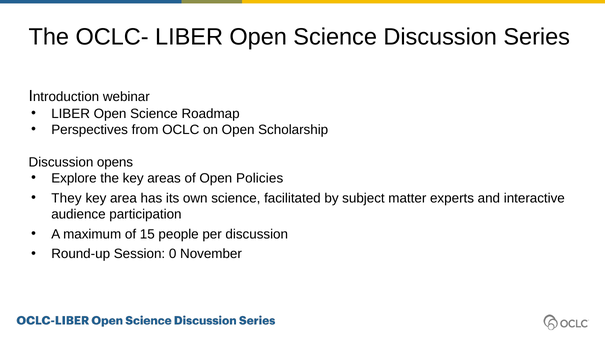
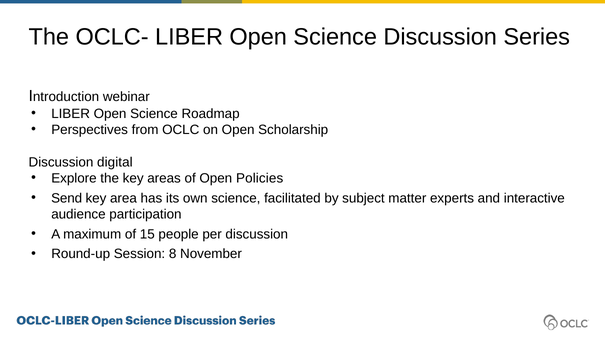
opens: opens -> digital
They: They -> Send
0: 0 -> 8
